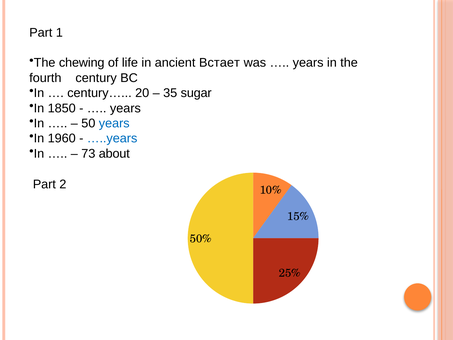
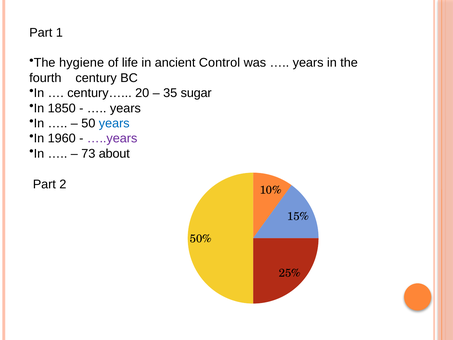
chewing: chewing -> hygiene
Встает: Встает -> Control
…..years colour: blue -> purple
